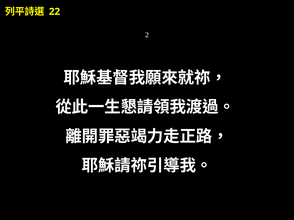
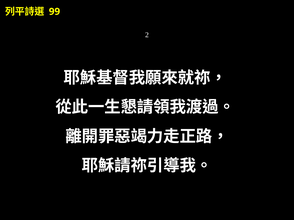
22: 22 -> 99
